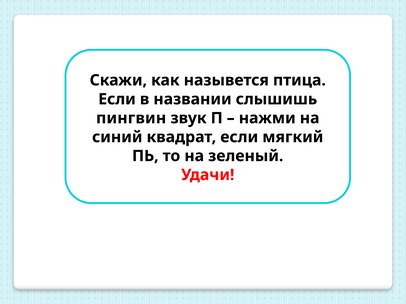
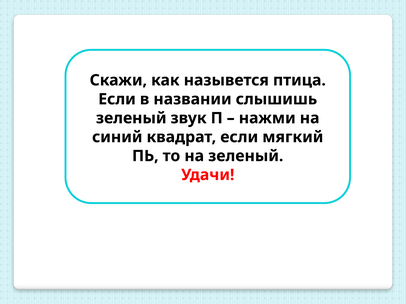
пингвин at (131, 118): пингвин -> зеленый
